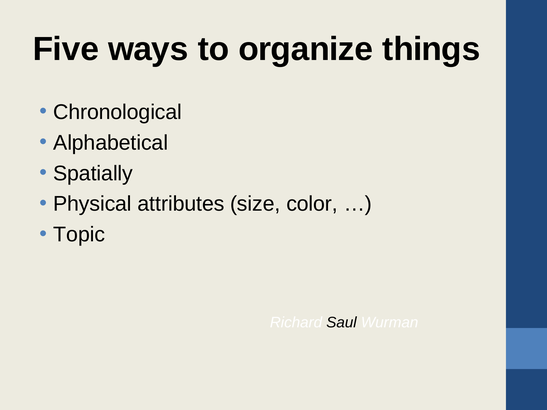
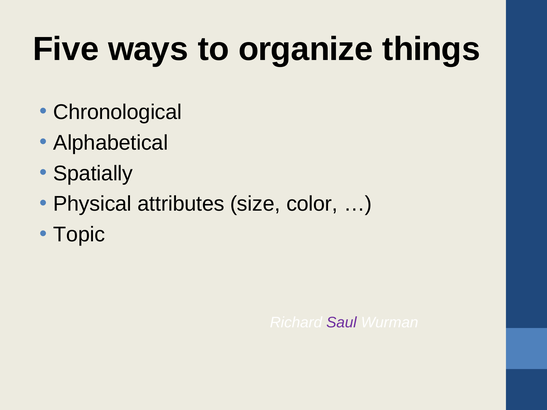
Saul colour: black -> purple
